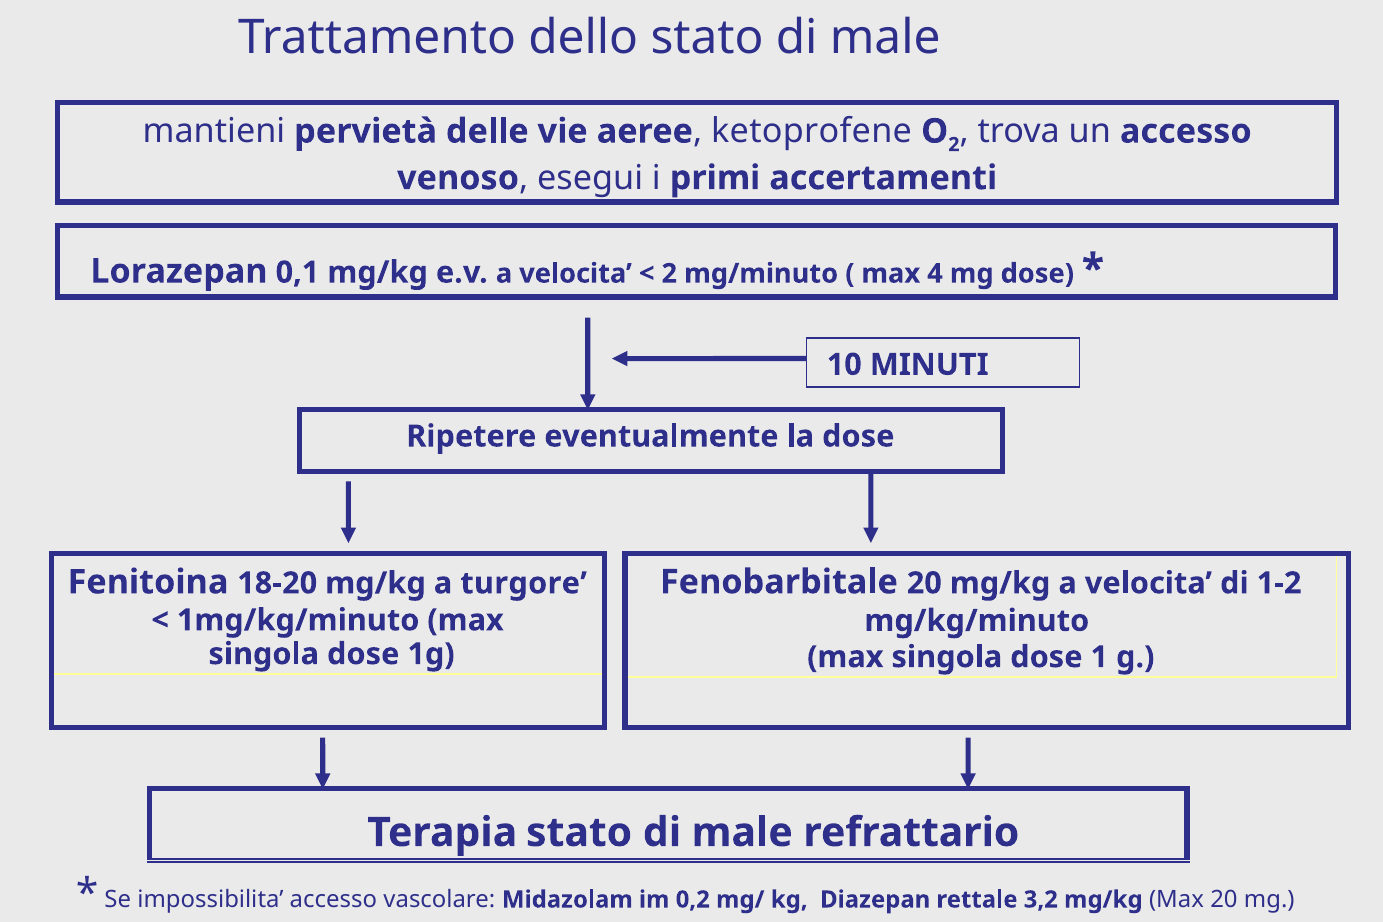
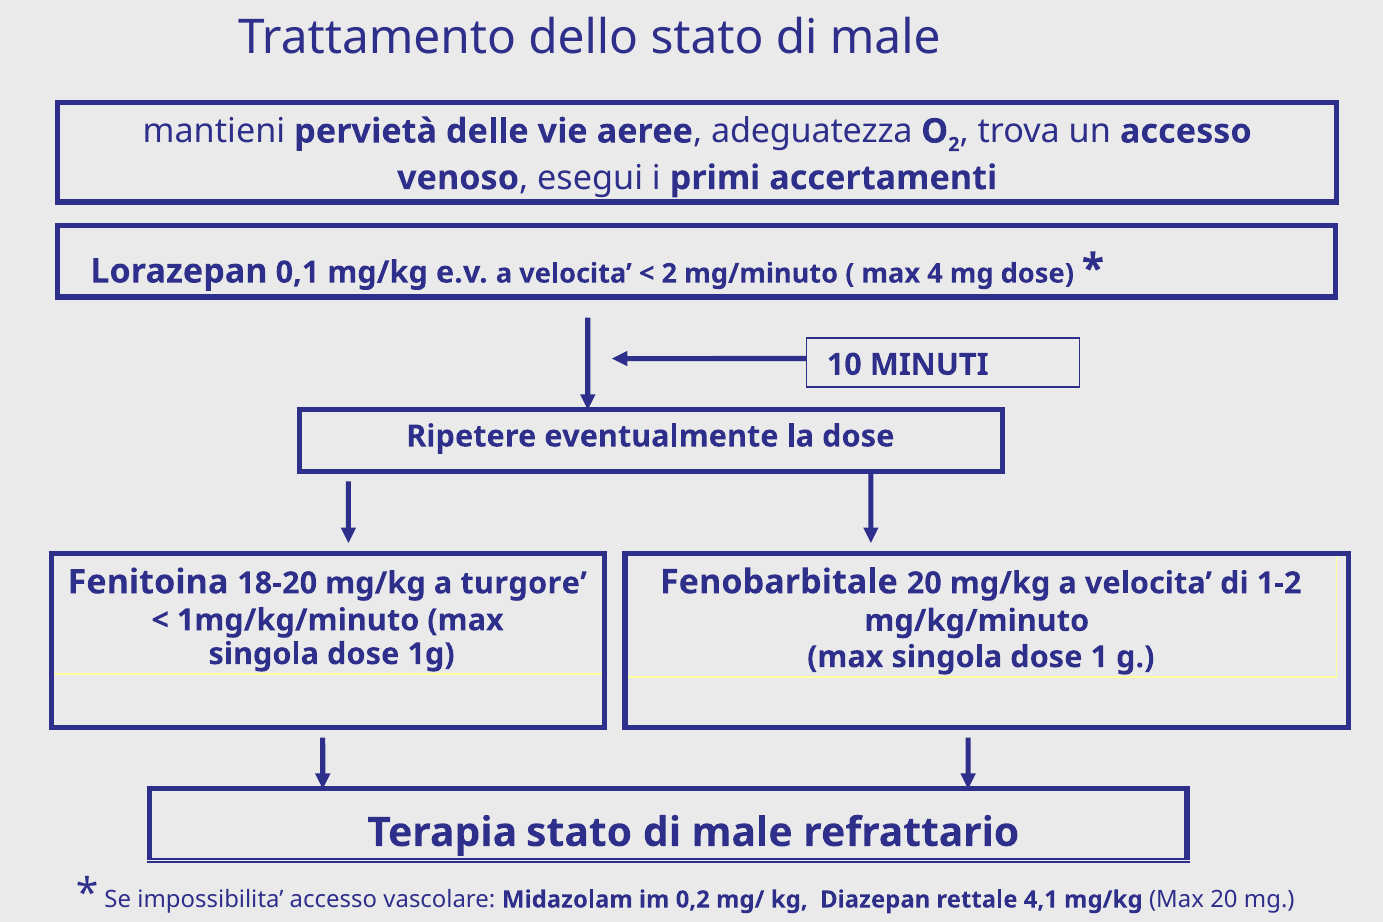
ketoprofene: ketoprofene -> adeguatezza
3,2: 3,2 -> 4,1
